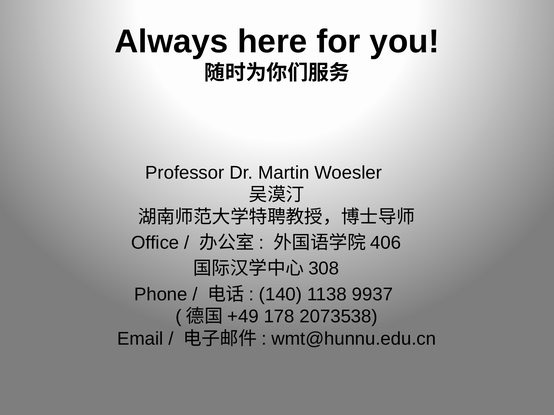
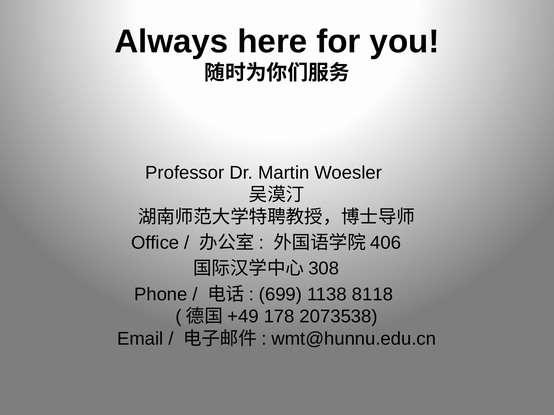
140: 140 -> 699
9937: 9937 -> 8118
